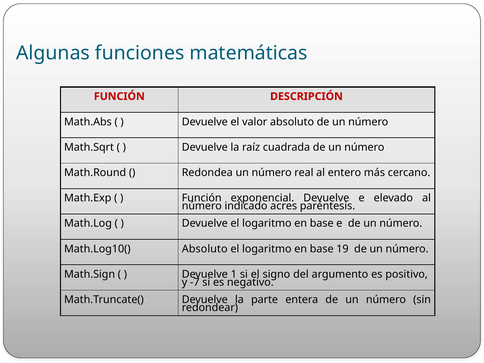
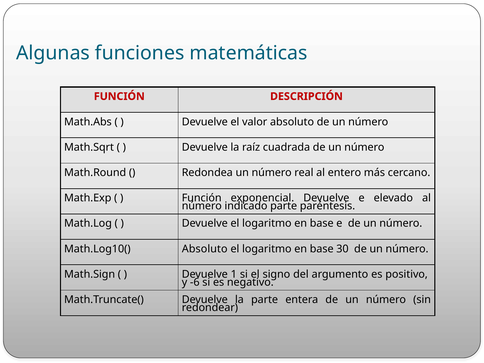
indicado acres: acres -> parte
19: 19 -> 30
-7: -7 -> -6
